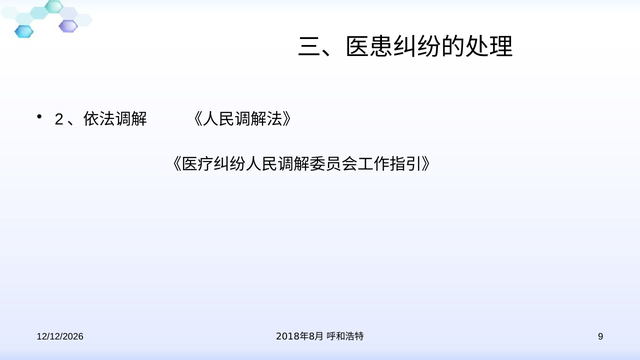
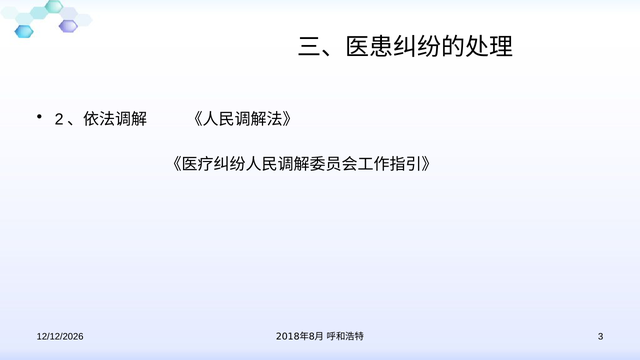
9: 9 -> 3
